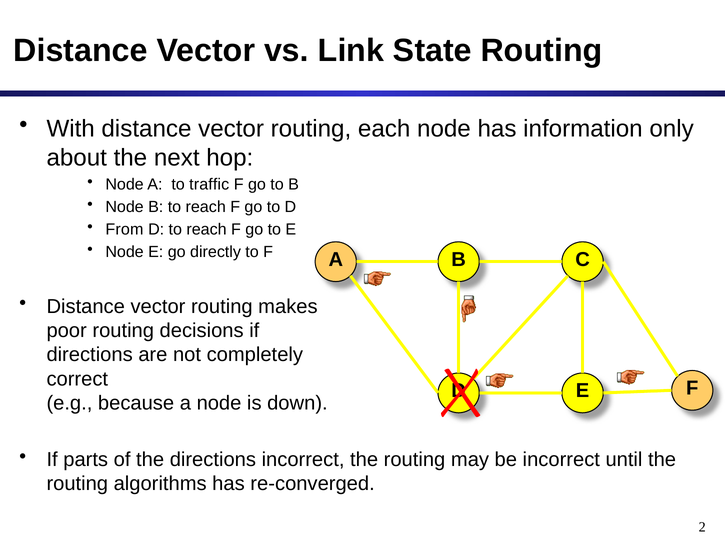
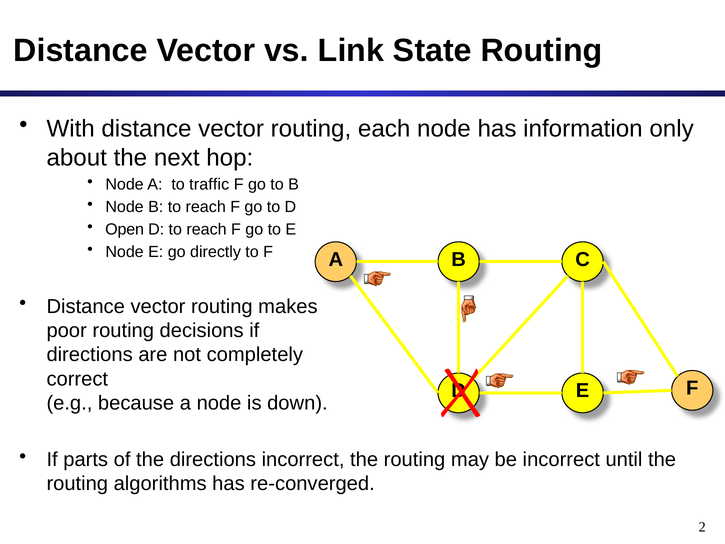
From: From -> Open
